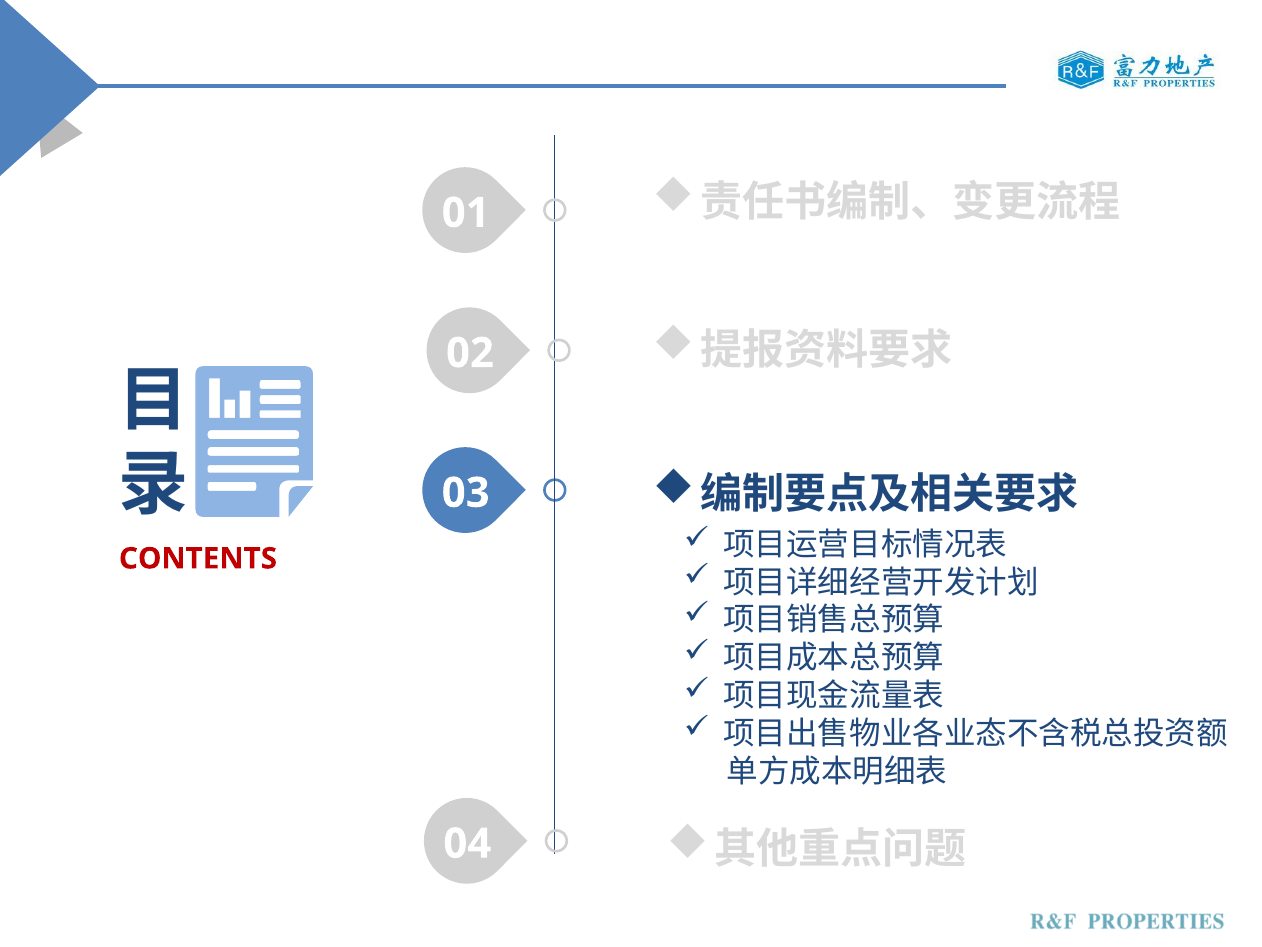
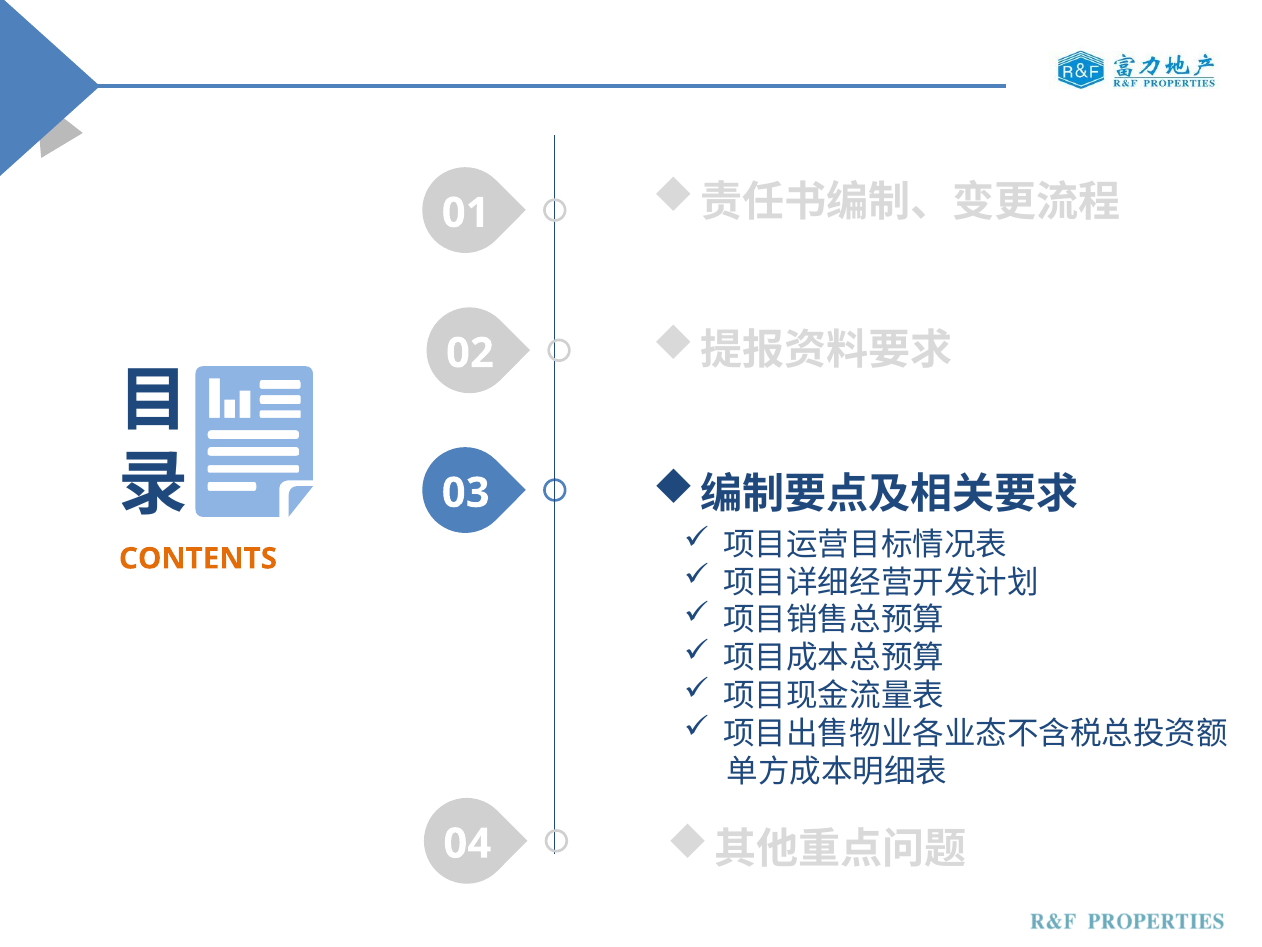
CONTENTS colour: red -> orange
